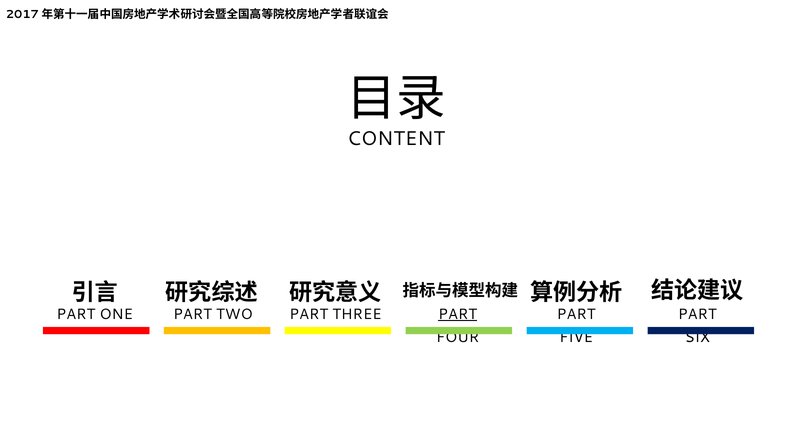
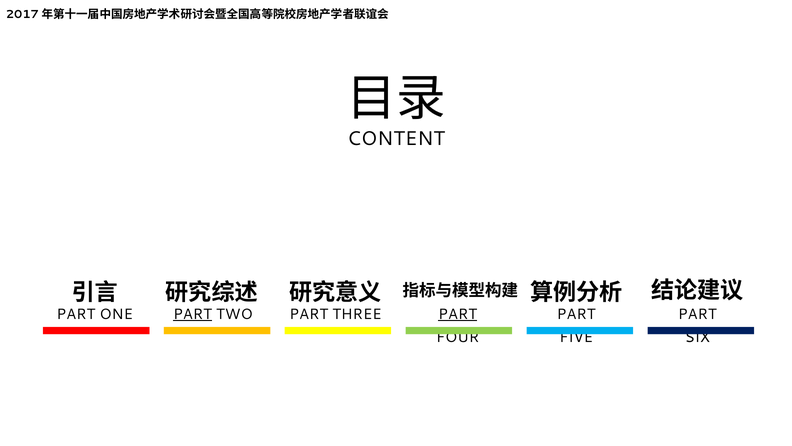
PART at (193, 314) underline: none -> present
